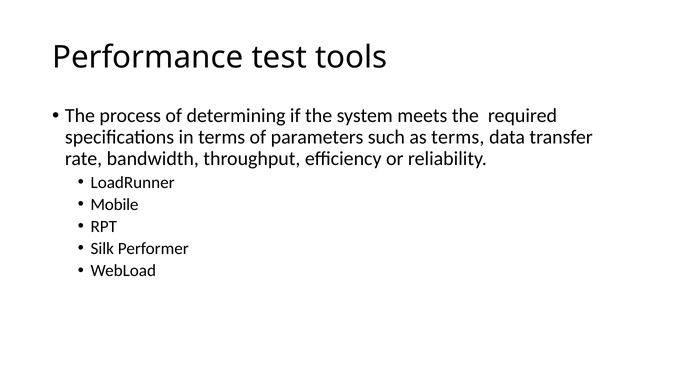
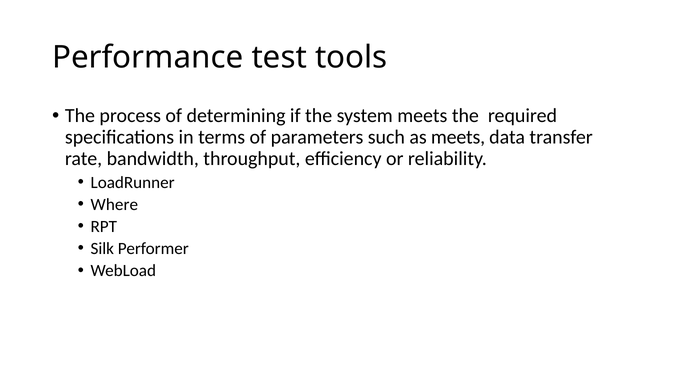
as terms: terms -> meets
Mobile: Mobile -> Where
